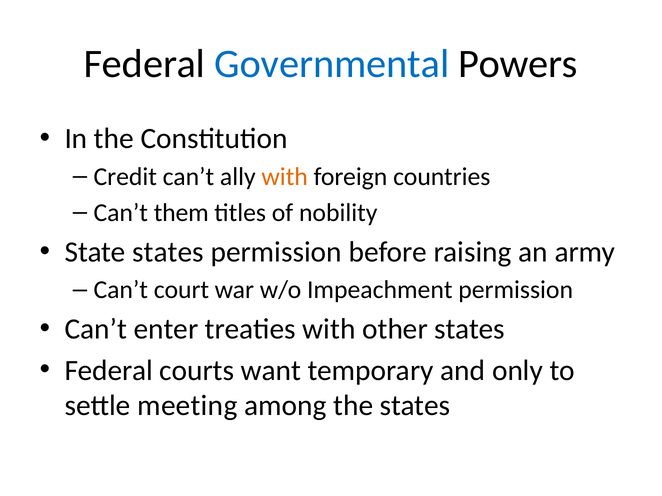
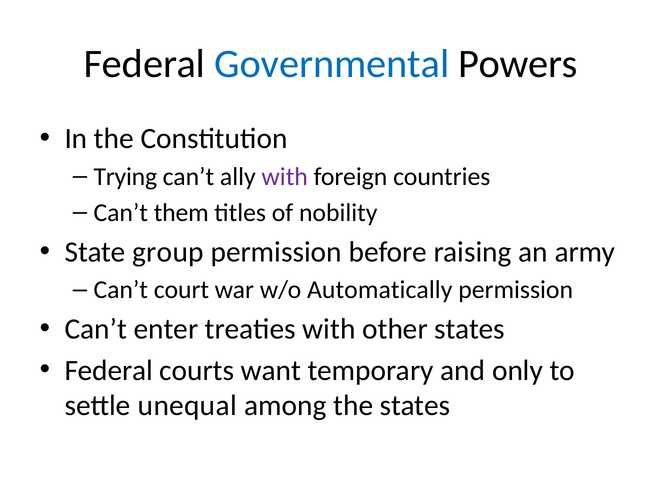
Credit: Credit -> Trying
with at (285, 177) colour: orange -> purple
State states: states -> group
Impeachment: Impeachment -> Automatically
meeting: meeting -> unequal
